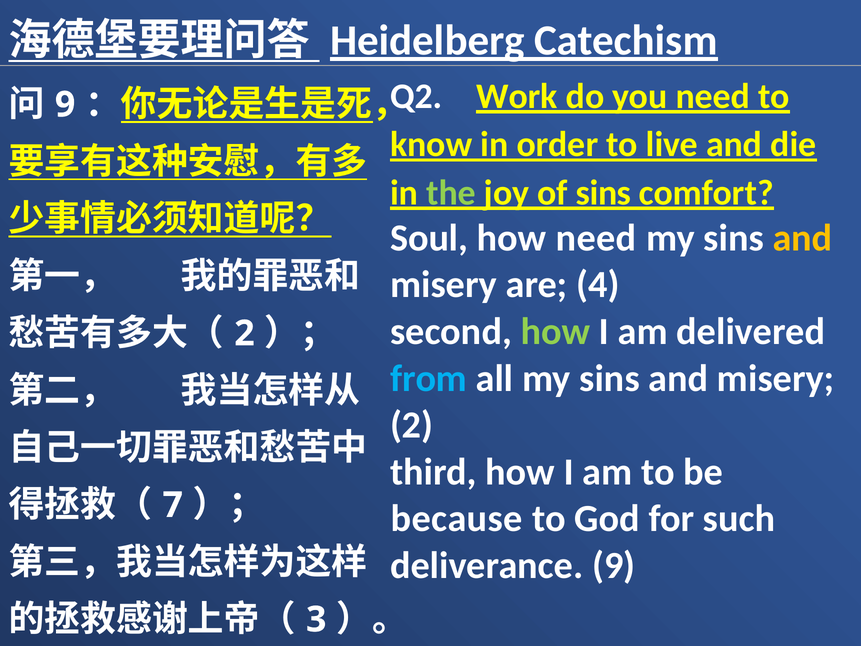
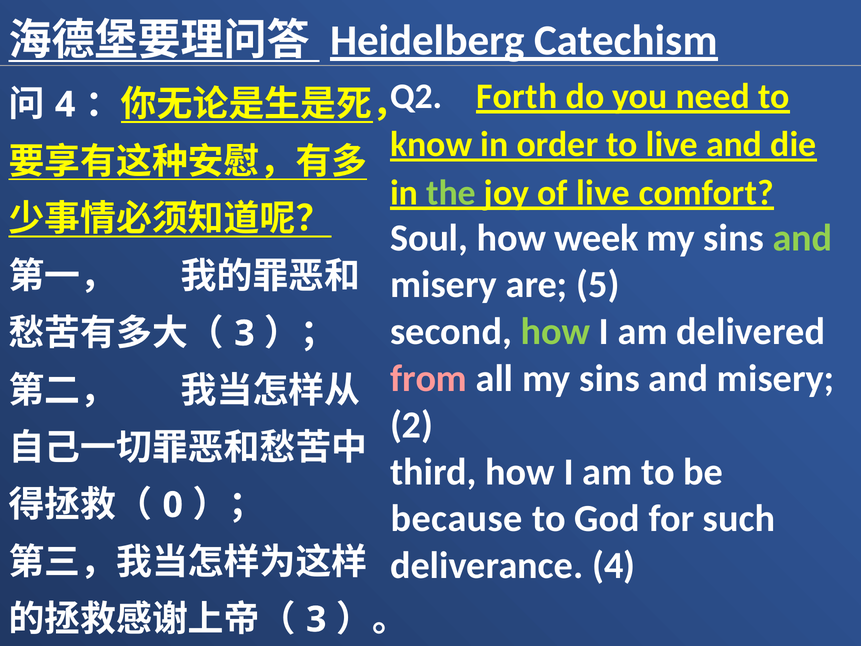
Work: Work -> Forth
9 at (65, 105): 9 -> 4
of sins: sins -> live
how need: need -> week
and at (803, 238) colour: yellow -> light green
4: 4 -> 5
2 at (244, 333): 2 -> 3
from colour: light blue -> pink
7: 7 -> 0
deliverance 9: 9 -> 4
